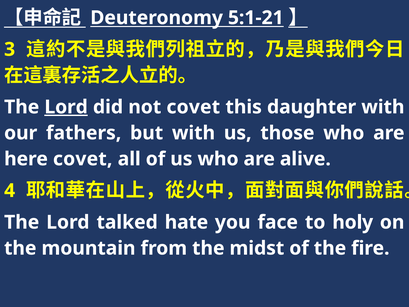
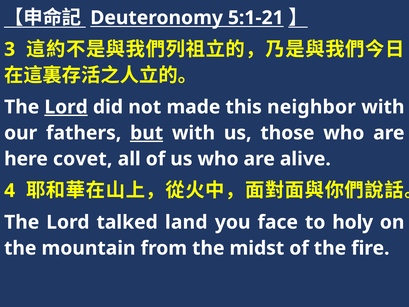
not covet: covet -> made
daughter: daughter -> neighbor
but underline: none -> present
hate: hate -> land
